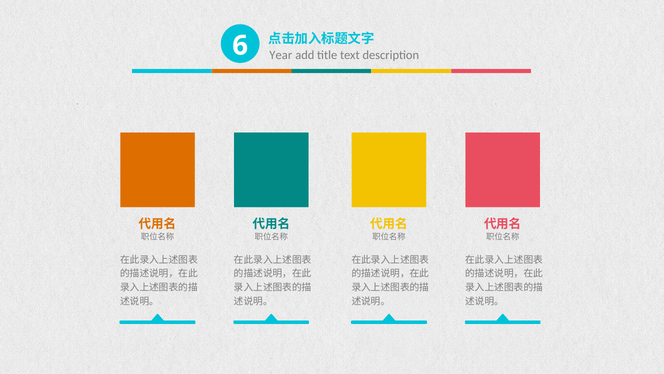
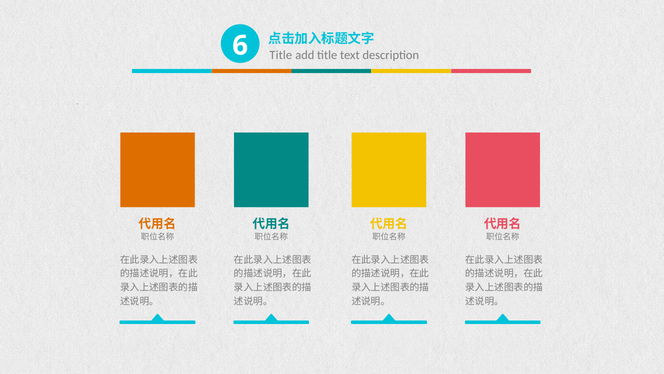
Year at (281, 55): Year -> Title
